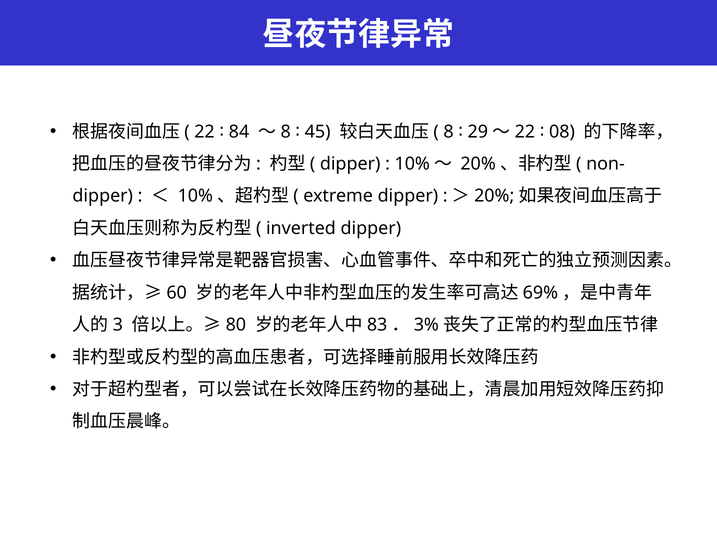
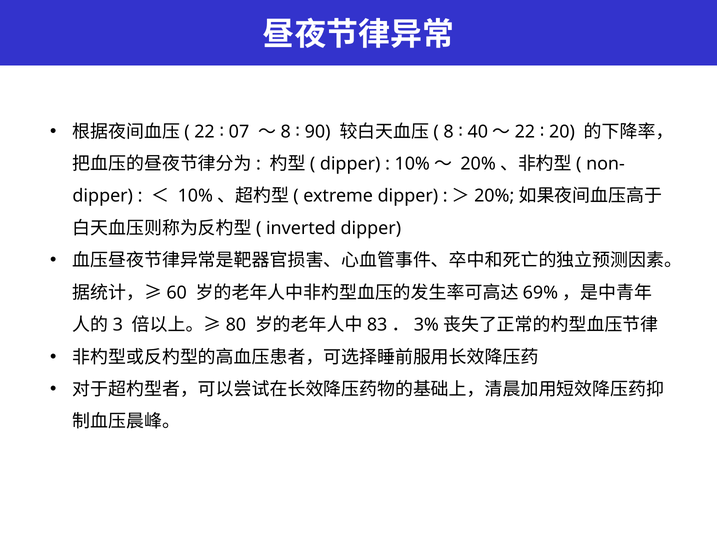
84: 84 -> 07
45: 45 -> 90
29: 29 -> 40
08: 08 -> 20
